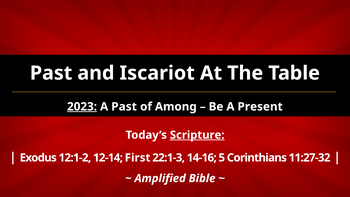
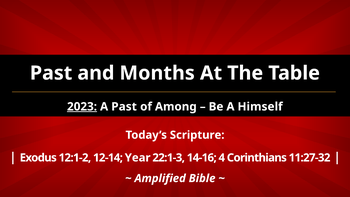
Iscariot: Iscariot -> Months
Present: Present -> Himself
Scripture underline: present -> none
First: First -> Year
5: 5 -> 4
